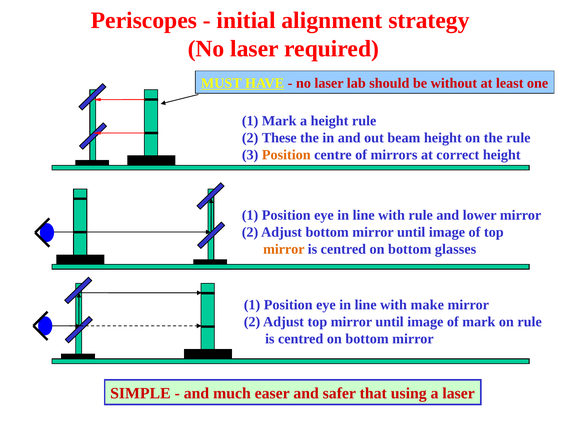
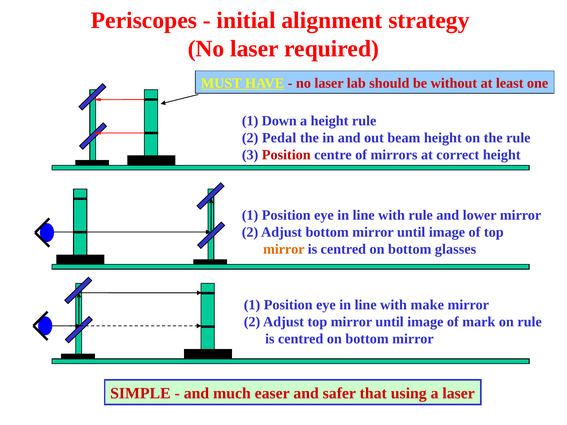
1 Mark: Mark -> Down
These: These -> Pedal
Position at (286, 155) colour: orange -> red
